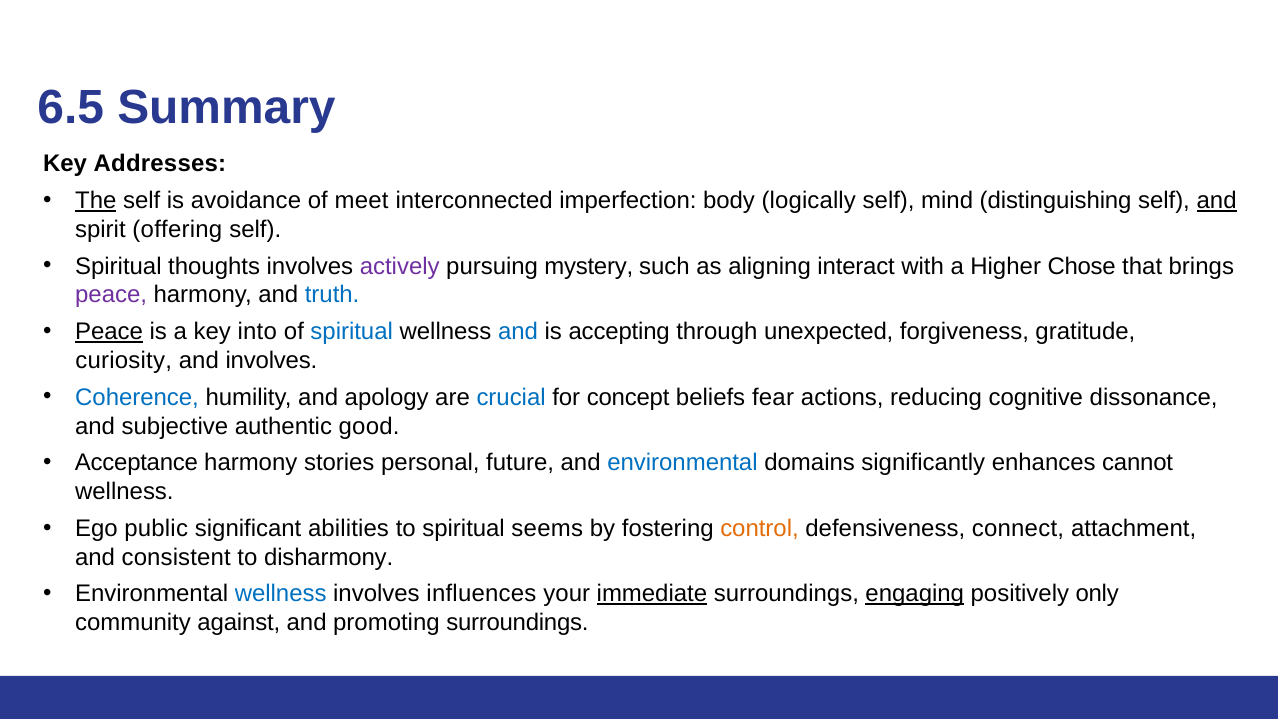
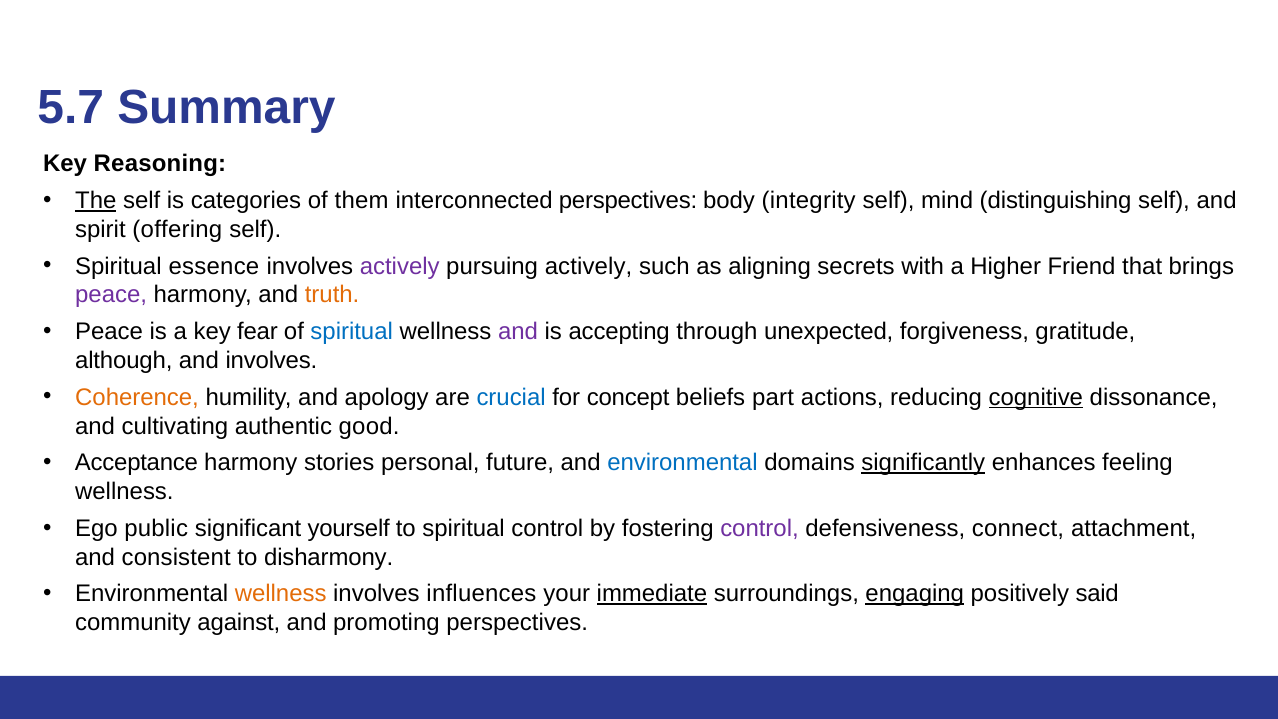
6.5: 6.5 -> 5.7
Addresses: Addresses -> Reasoning
avoidance: avoidance -> categories
meet: meet -> them
interconnected imperfection: imperfection -> perspectives
logically: logically -> integrity
and at (1217, 201) underline: present -> none
thoughts: thoughts -> essence
pursuing mystery: mystery -> actively
interact: interact -> secrets
Chose: Chose -> Friend
truth colour: blue -> orange
Peace at (109, 332) underline: present -> none
into: into -> fear
and at (518, 332) colour: blue -> purple
curiosity: curiosity -> although
Coherence colour: blue -> orange
fear: fear -> part
cognitive underline: none -> present
subjective: subjective -> cultivating
significantly underline: none -> present
cannot: cannot -> feeling
abilities: abilities -> yourself
spiritual seems: seems -> control
control at (759, 528) colour: orange -> purple
wellness at (281, 594) colour: blue -> orange
only: only -> said
promoting surroundings: surroundings -> perspectives
